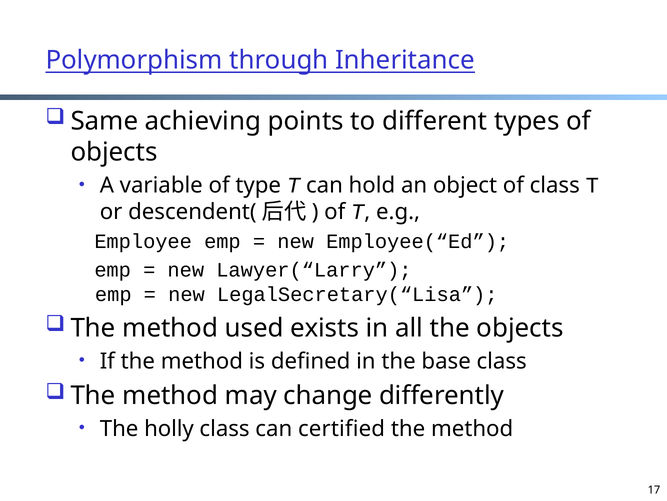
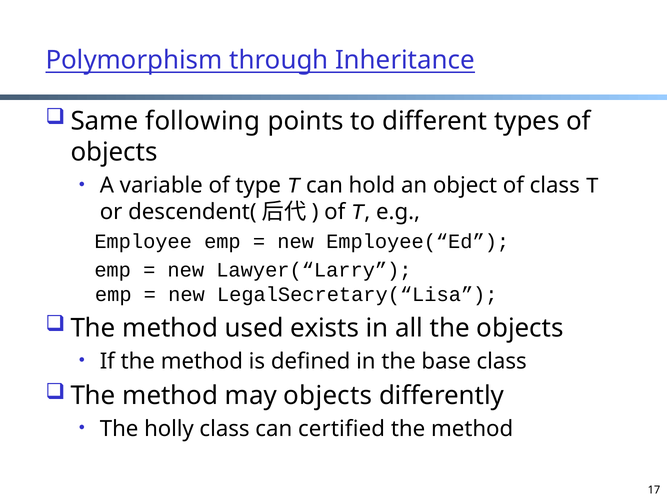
achieving: achieving -> following
may change: change -> objects
